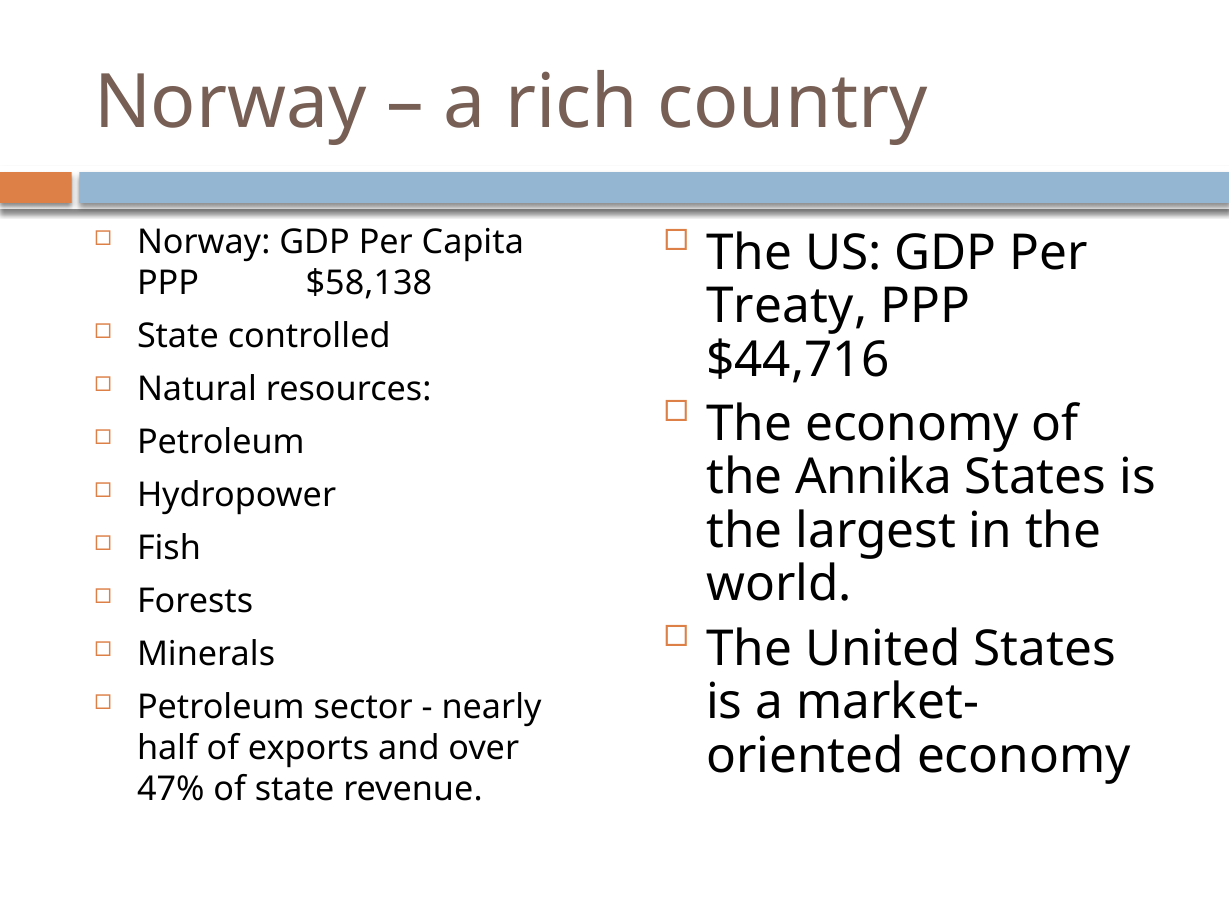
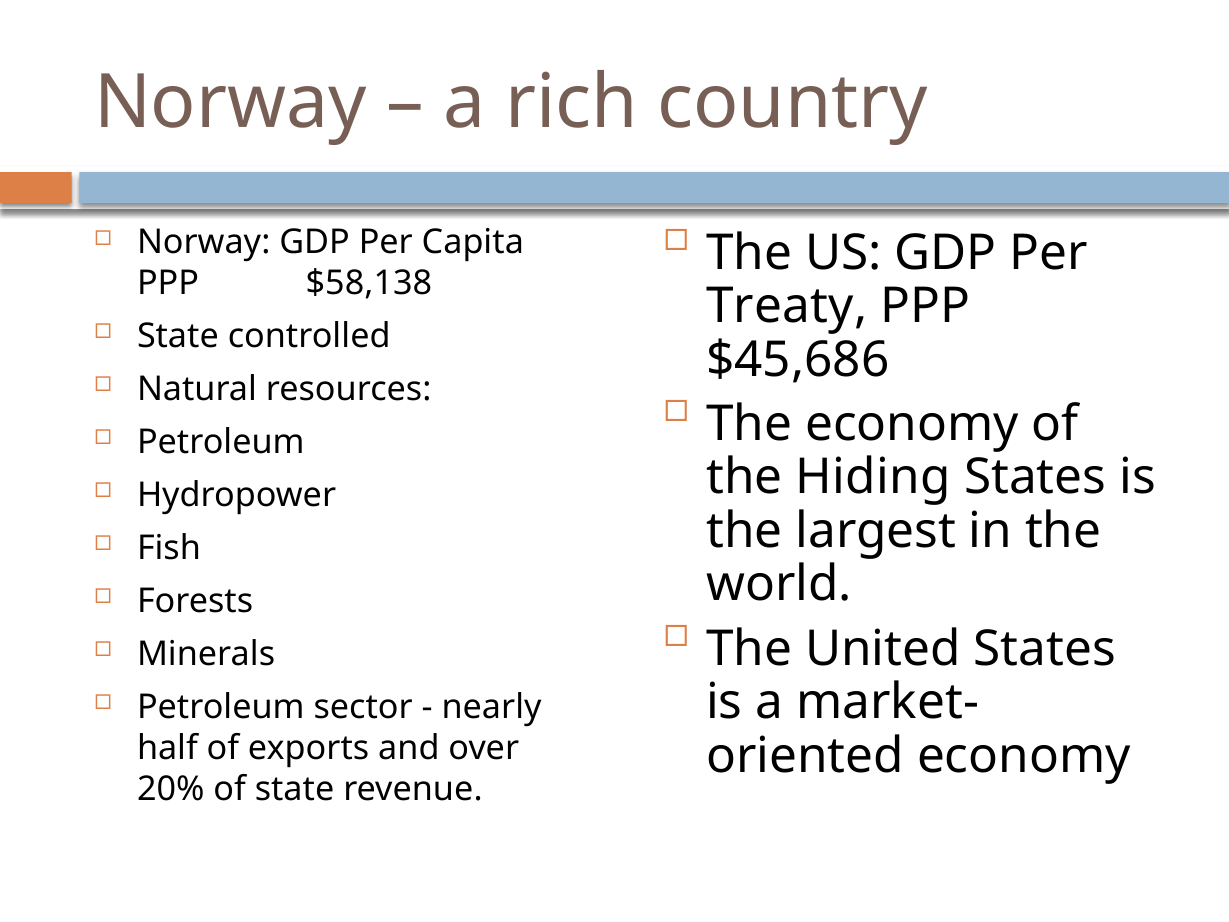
$44,716: $44,716 -> $45,686
Annika: Annika -> Hiding
47%: 47% -> 20%
